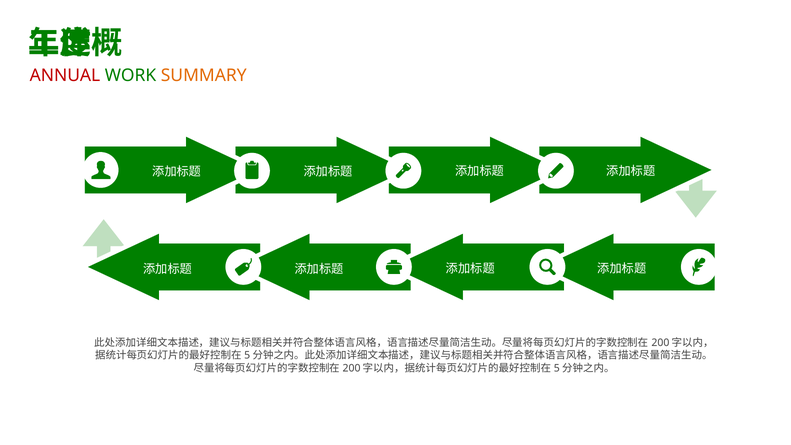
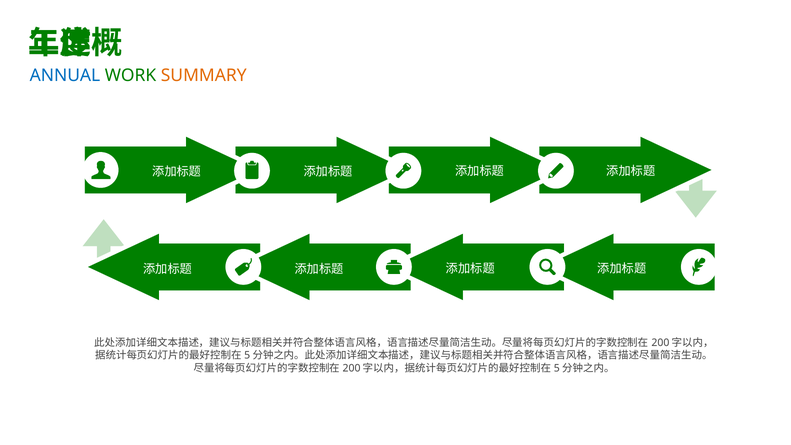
ANNUAL colour: red -> blue
